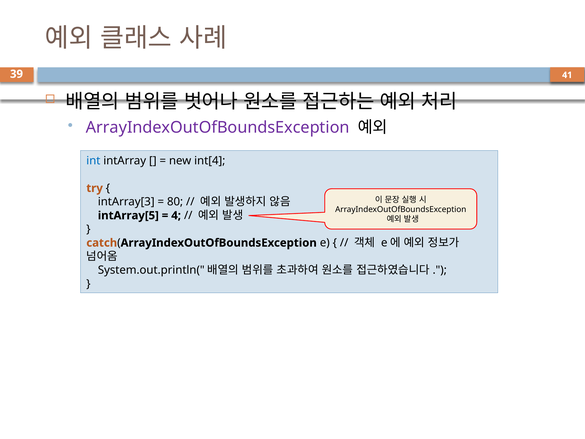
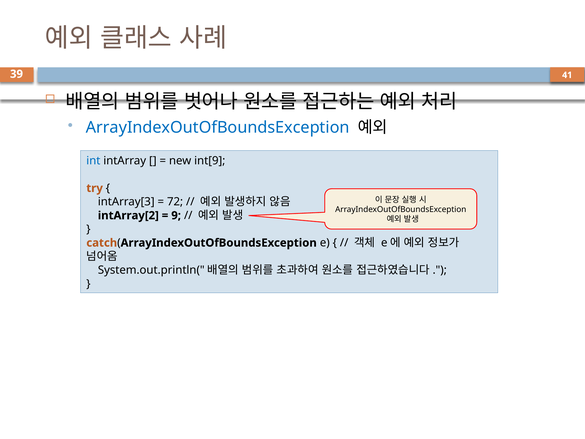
ArrayIndexOutOfBoundsException at (218, 127) colour: purple -> blue
int[4: int[4 -> int[9
80: 80 -> 72
intArray[5: intArray[5 -> intArray[2
4: 4 -> 9
